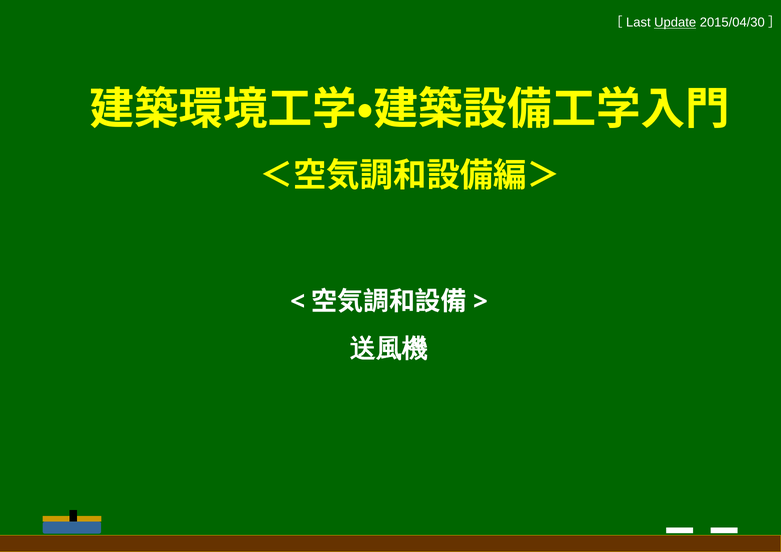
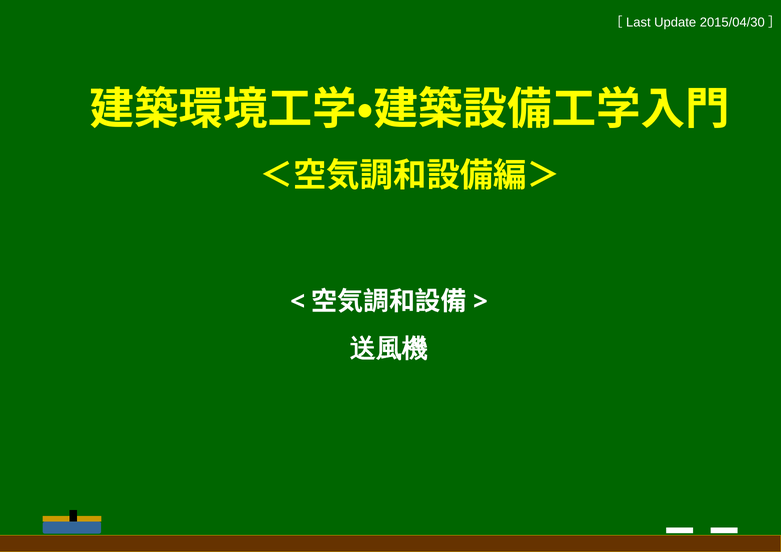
Update underline: present -> none
